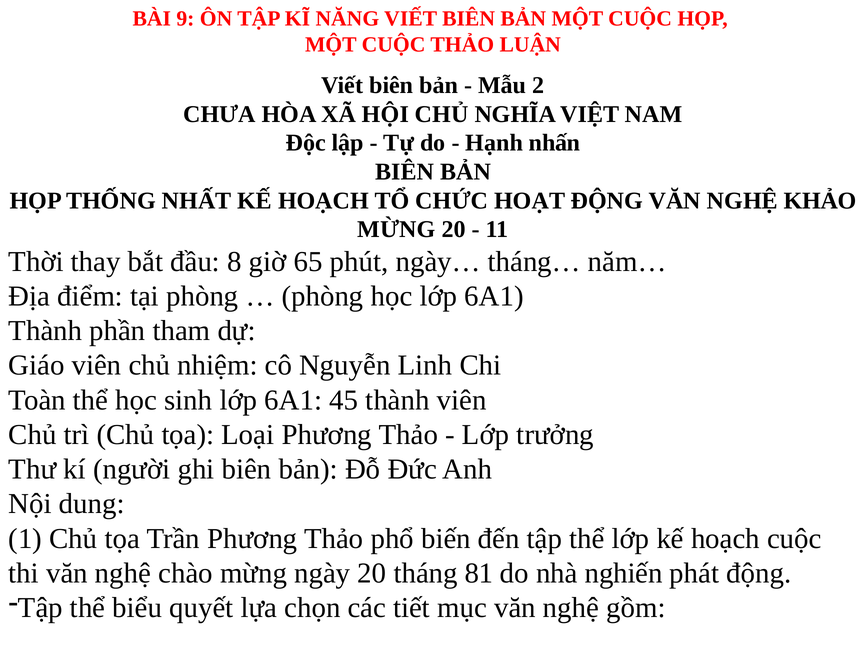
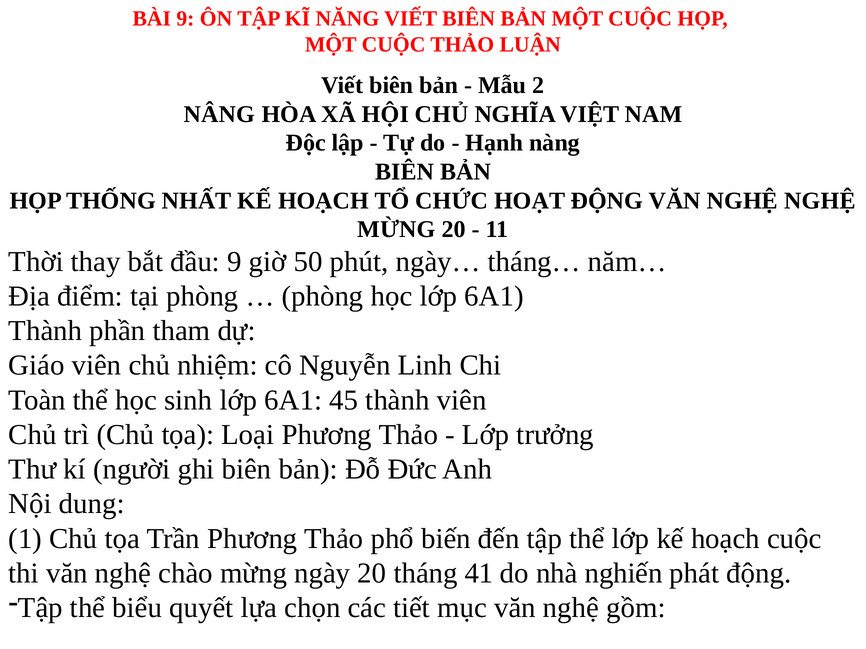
CHƯA: CHƯA -> NÂNG
nhấn: nhấn -> nàng
NGHỆ KHẢO: KHẢO -> NGHỆ
đầu 8: 8 -> 9
65: 65 -> 50
81: 81 -> 41
